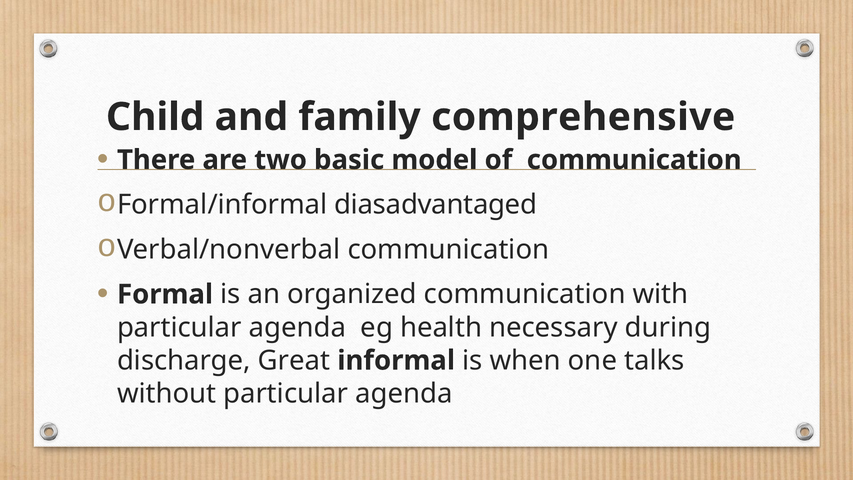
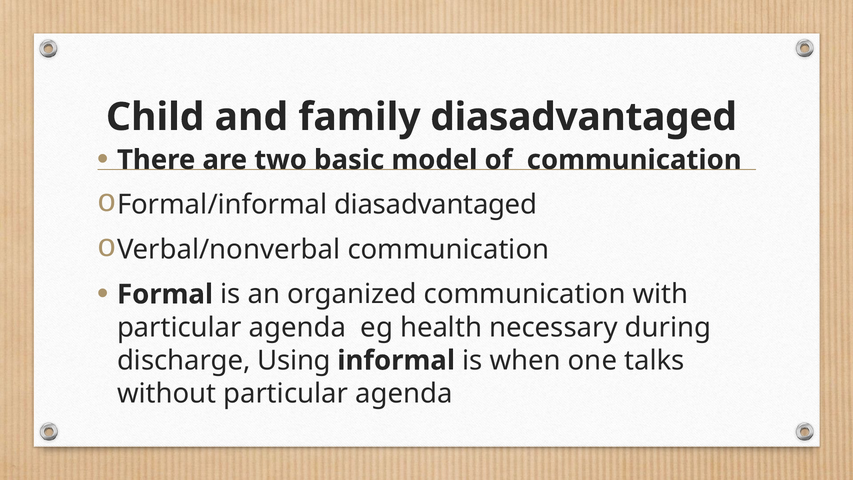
family comprehensive: comprehensive -> diasadvantaged
Great: Great -> Using
